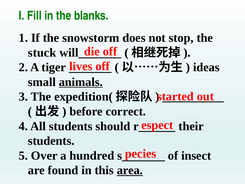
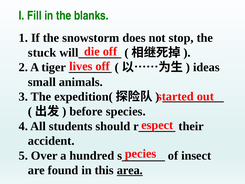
animals underline: present -> none
correct: correct -> species
students at (51, 141): students -> accident
